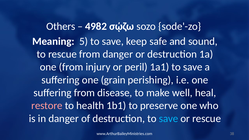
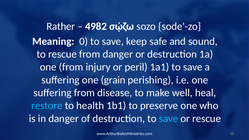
Others: Others -> Rather
5: 5 -> 0
restore colour: pink -> light blue
